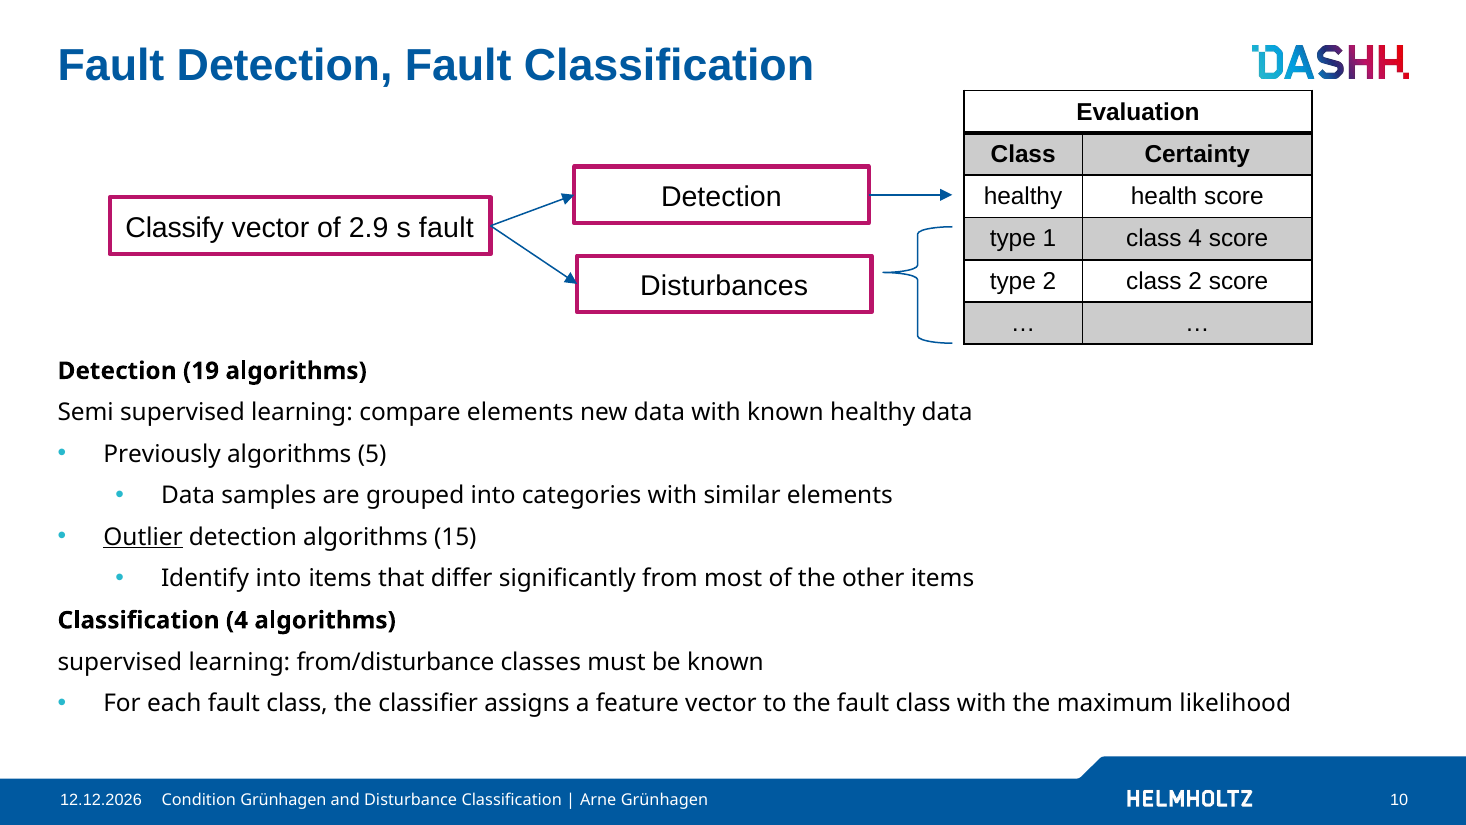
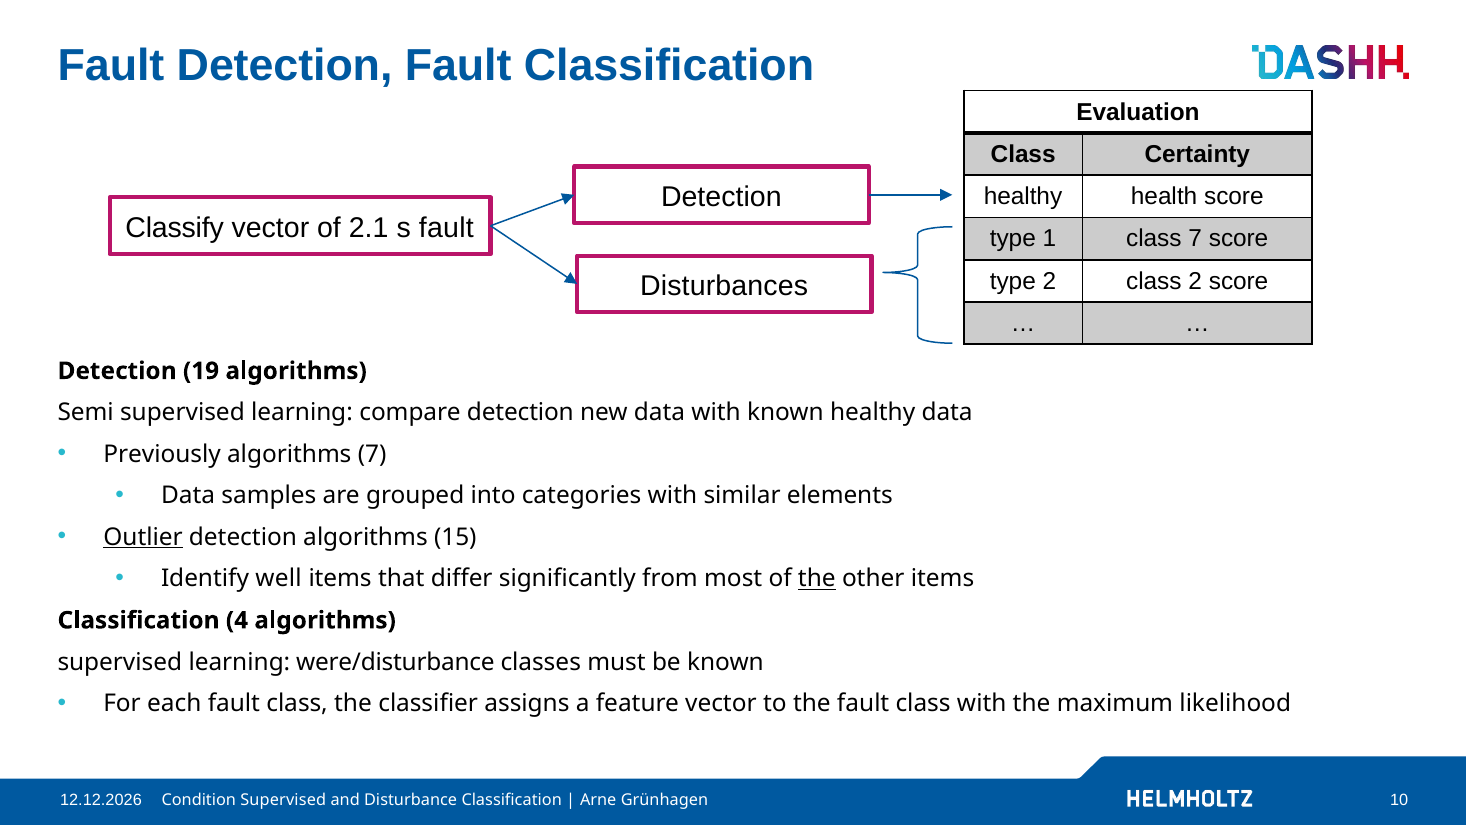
2.9: 2.9 -> 2.1
class 4: 4 -> 7
compare elements: elements -> detection
algorithms 5: 5 -> 7
Identify into: into -> well
the at (817, 579) underline: none -> present
from/disturbance: from/disturbance -> were/disturbance
Condition Grünhagen: Grünhagen -> Supervised
